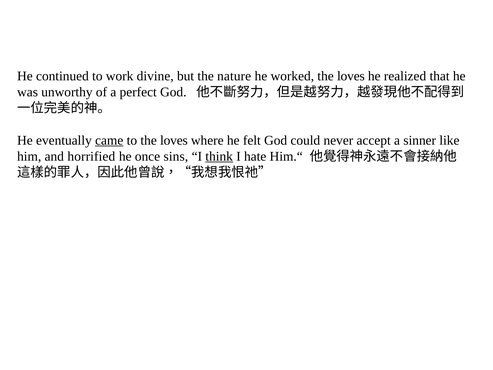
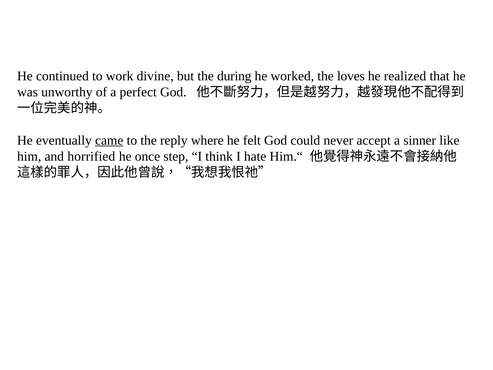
nature: nature -> during
to the loves: loves -> reply
sins: sins -> step
think underline: present -> none
